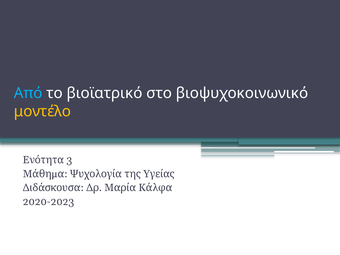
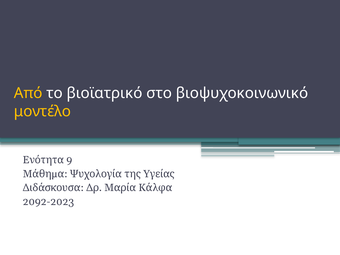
Από colour: light blue -> yellow
3: 3 -> 9
2020-2023: 2020-2023 -> 2092-2023
